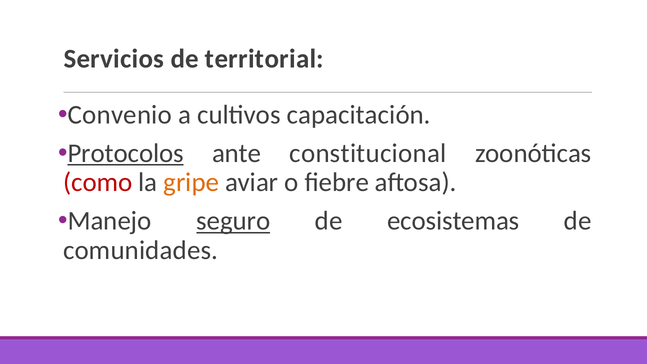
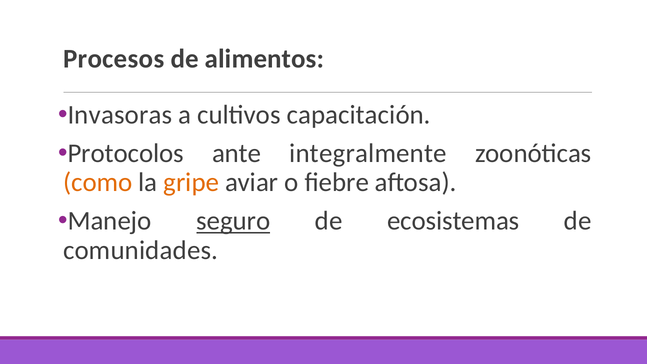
Servicios: Servicios -> Procesos
territorial: territorial -> alimentos
Convenio: Convenio -> Invasoras
Protocolos underline: present -> none
constitucional: constitucional -> integralmente
como colour: red -> orange
